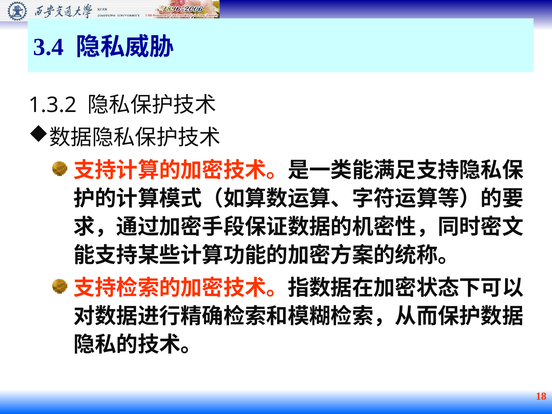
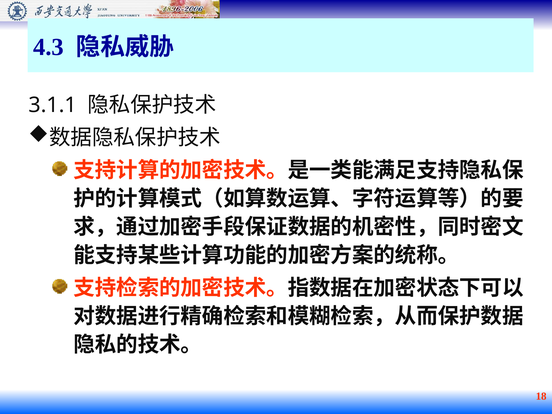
3.4: 3.4 -> 4.3
1.3.2: 1.3.2 -> 3.1.1
